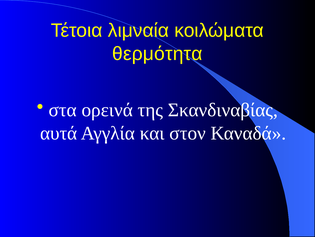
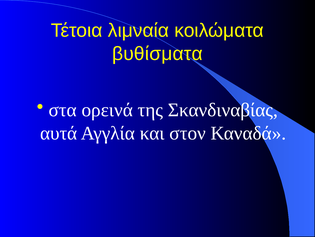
θερμότητα: θερμότητα -> βυθίσματα
